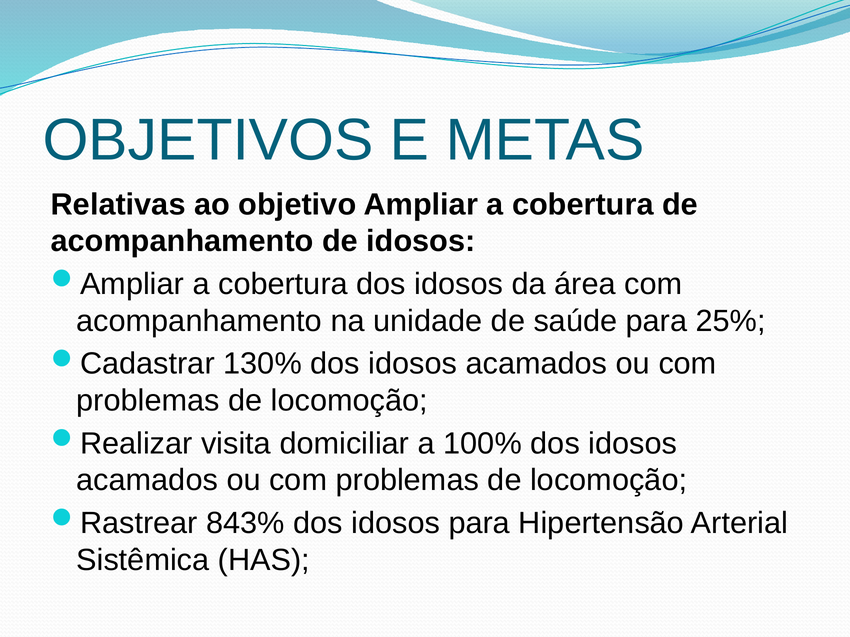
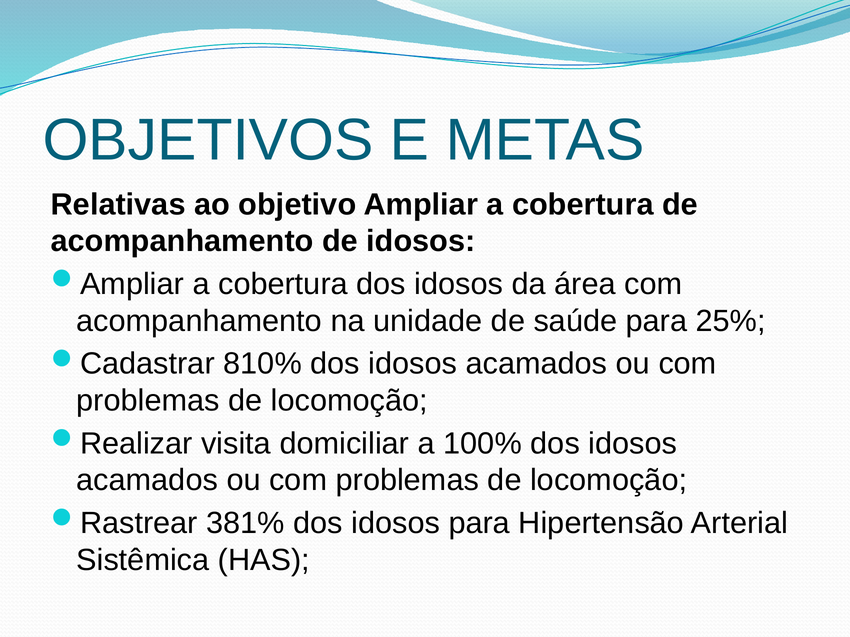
130%: 130% -> 810%
843%: 843% -> 381%
